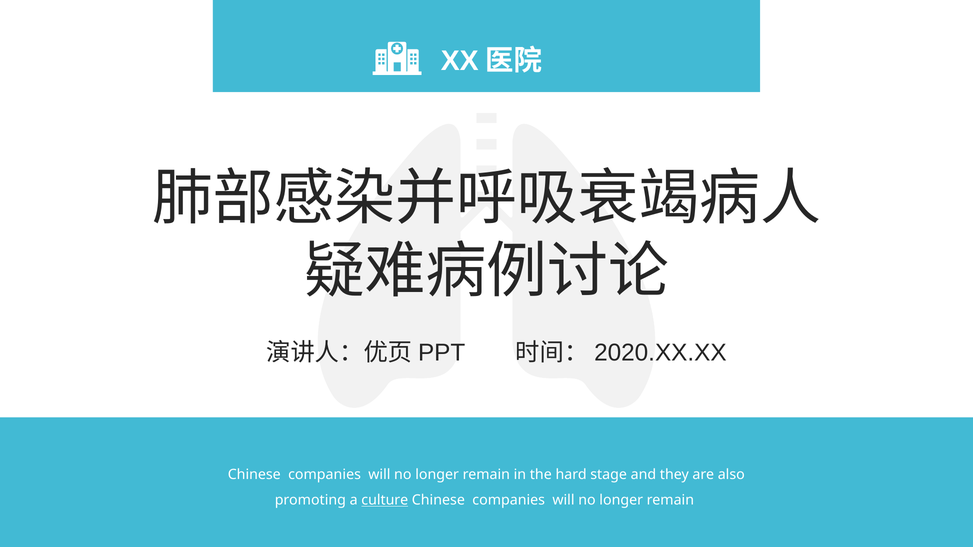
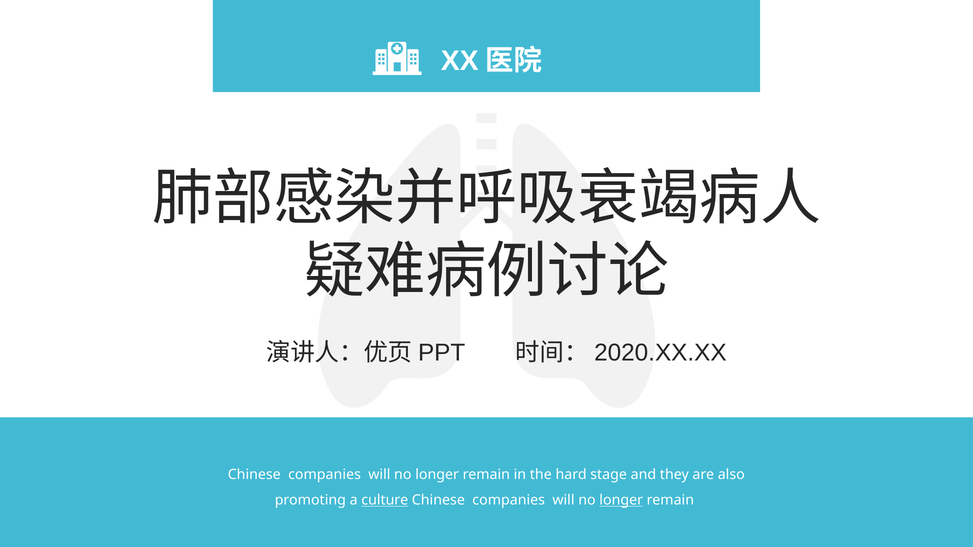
longer at (621, 500) underline: none -> present
